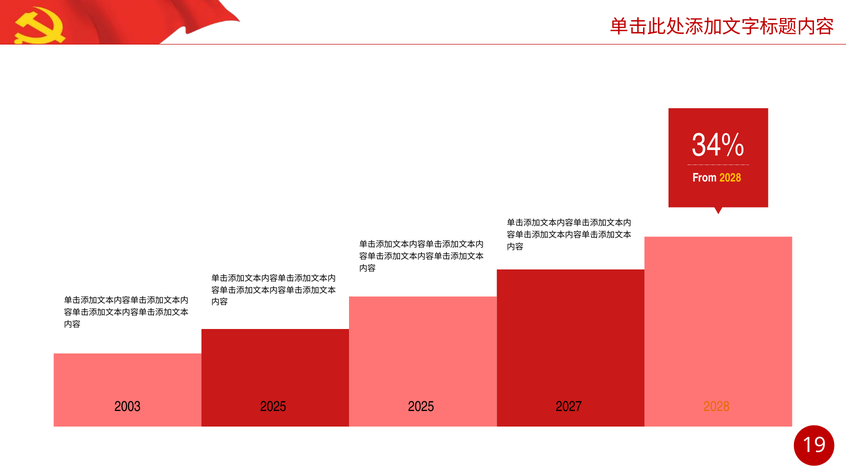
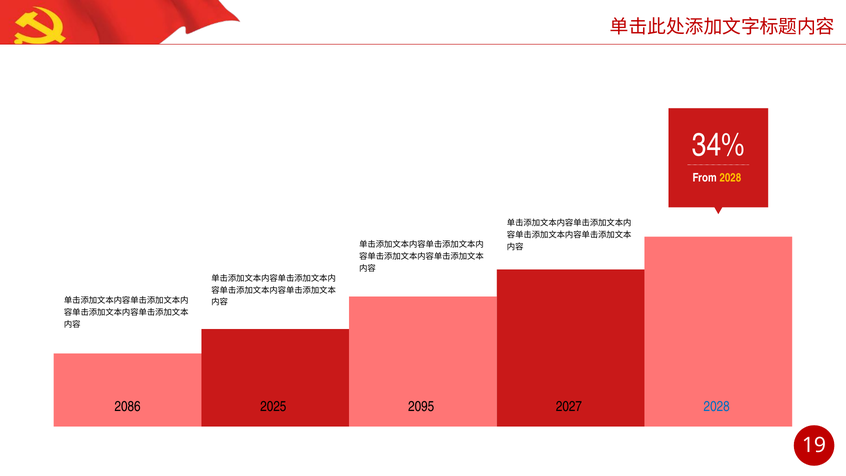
2003: 2003 -> 2086
2025 2025: 2025 -> 2095
2028 at (717, 406) colour: orange -> blue
